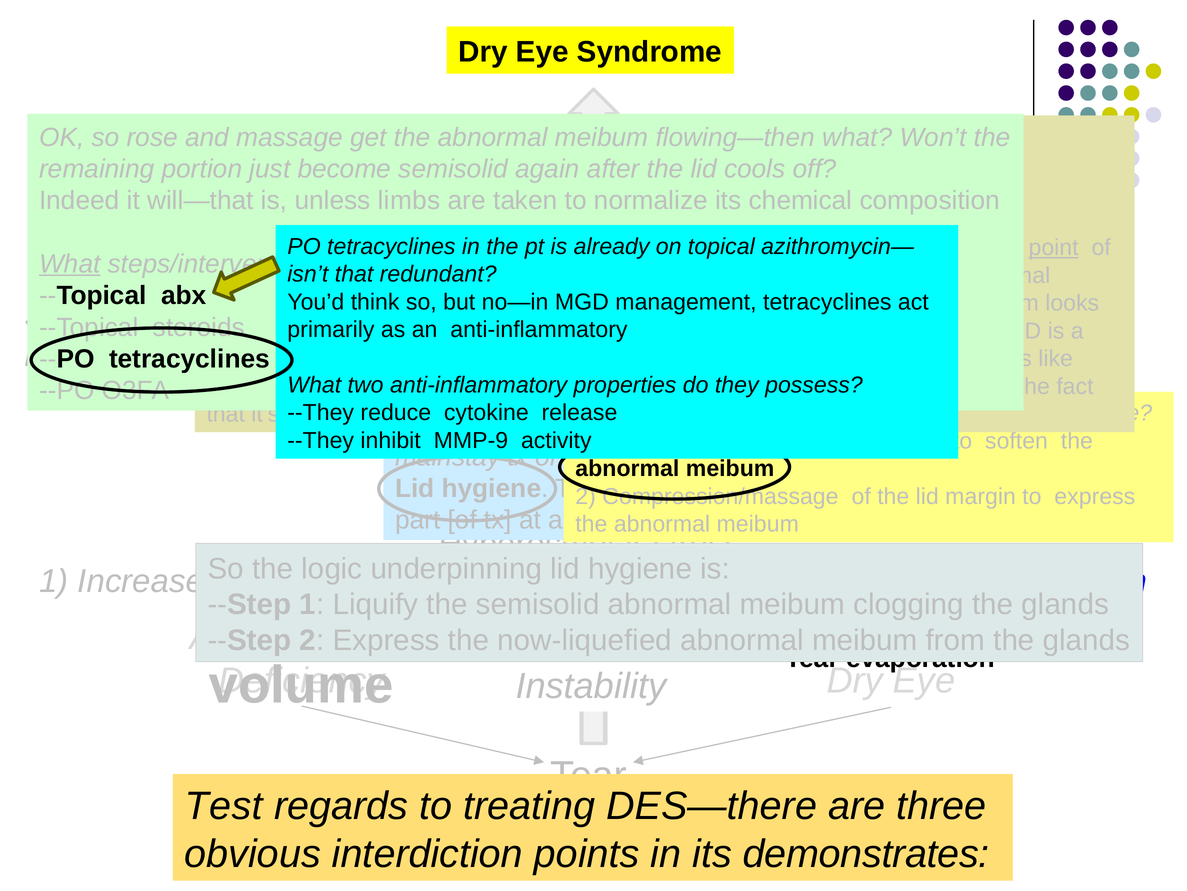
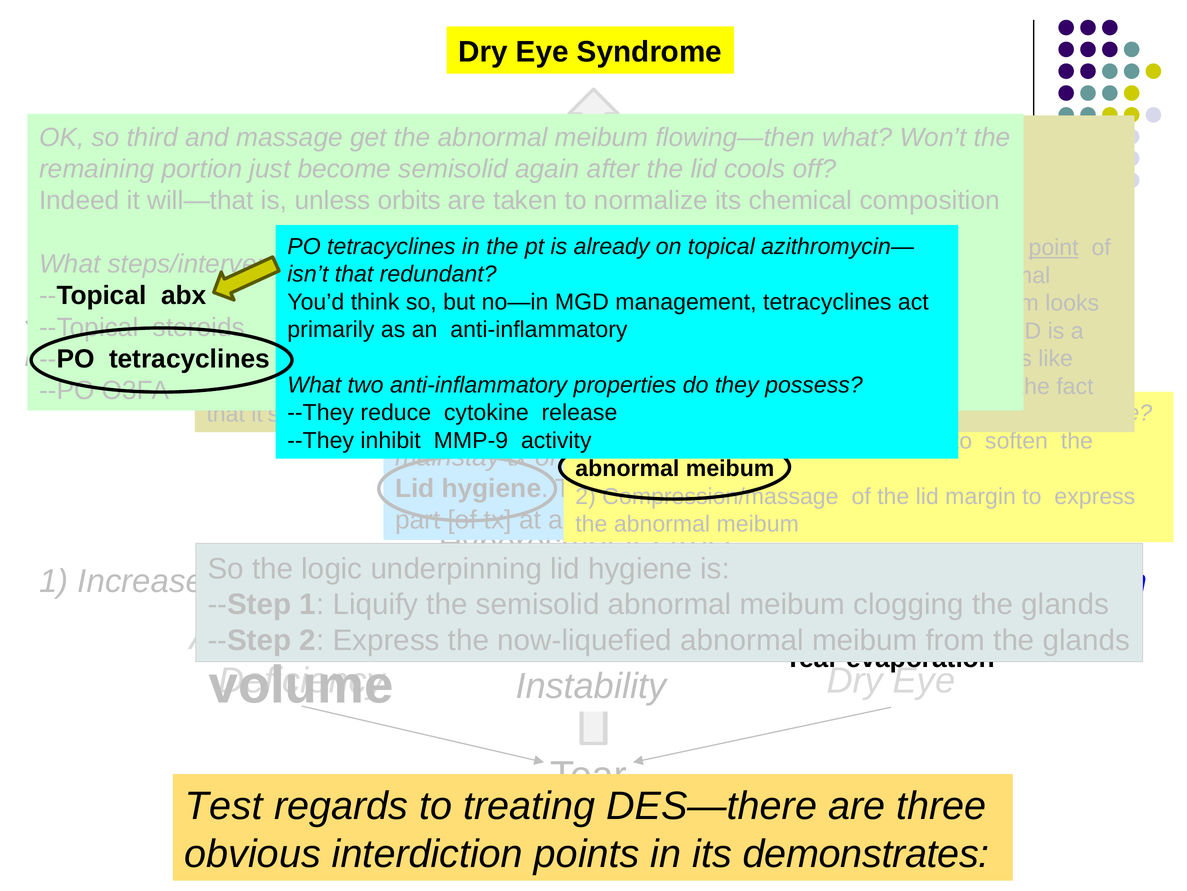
rose: rose -> third
limbs: limbs -> orbits
What at (70, 264) underline: present -> none
